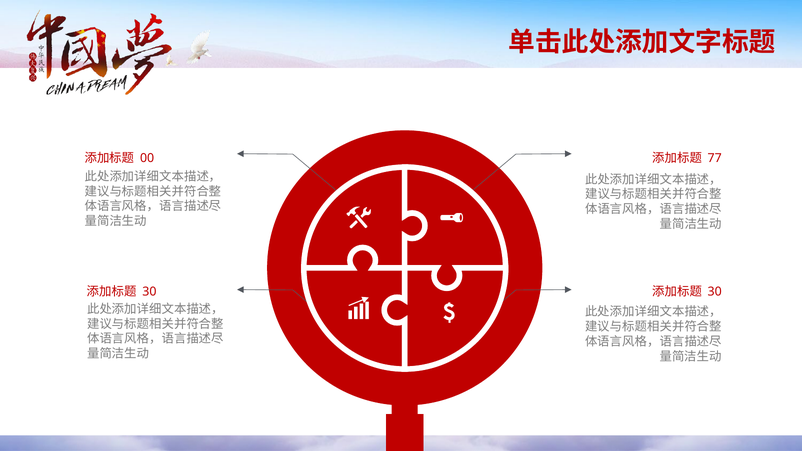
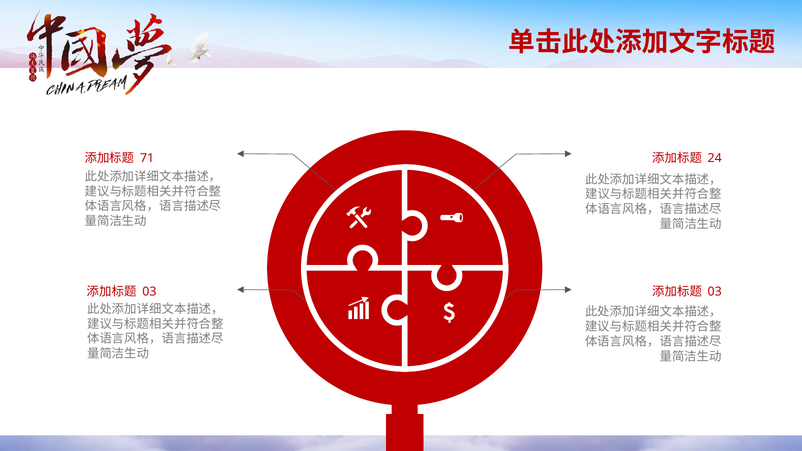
00: 00 -> 71
77: 77 -> 24
30 at (149, 292): 30 -> 03
30 at (715, 292): 30 -> 03
